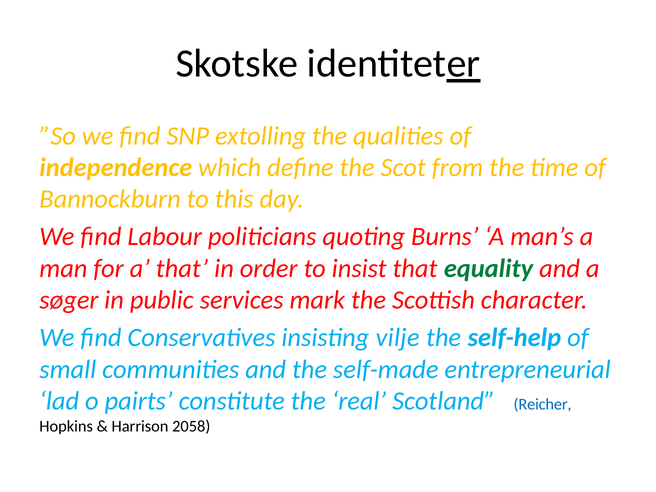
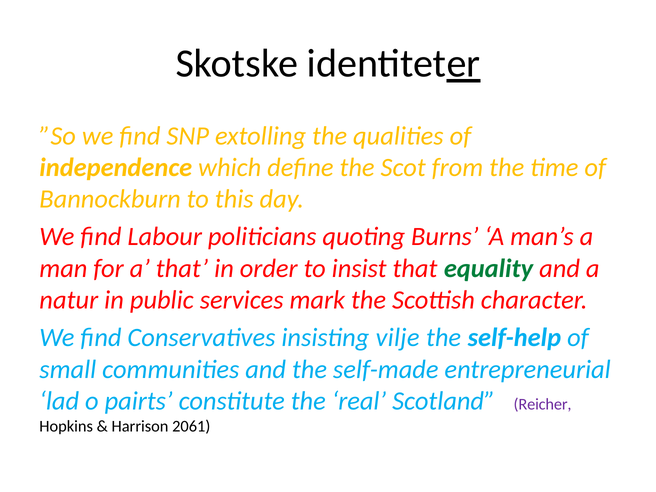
søger: søger -> natur
Reicher colour: blue -> purple
2058: 2058 -> 2061
